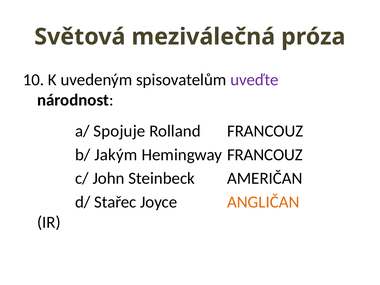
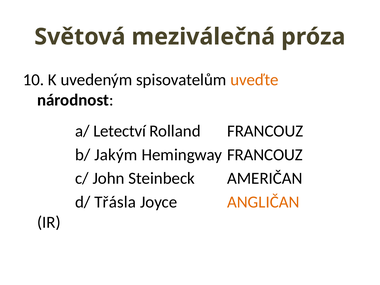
uveďte colour: purple -> orange
Spojuje: Spojuje -> Letectví
Stařec: Stařec -> Třásla
